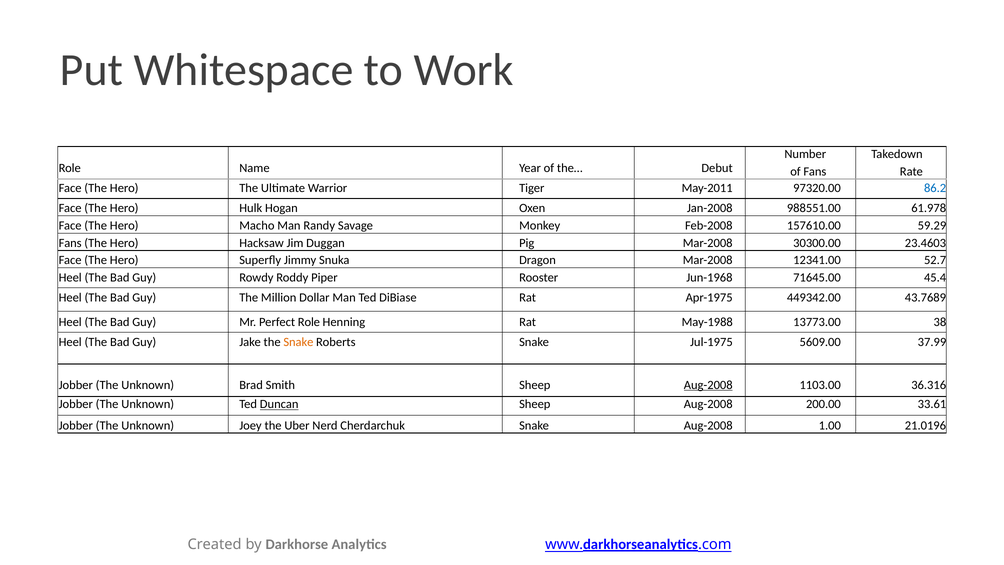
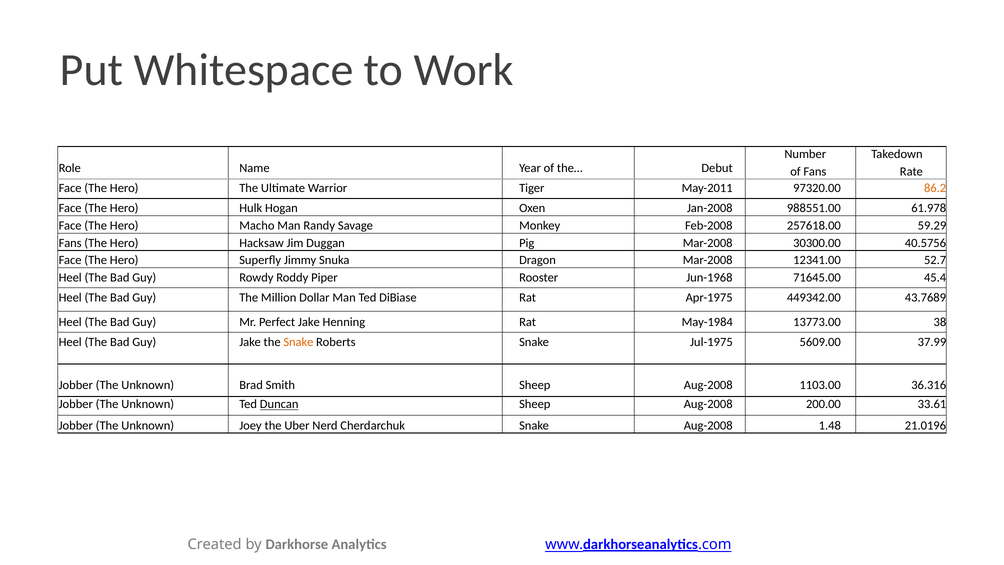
86.2 colour: blue -> orange
157610.00: 157610.00 -> 257618.00
23.4603: 23.4603 -> 40.5756
Perfect Role: Role -> Jake
May-1988: May-1988 -> May-1984
Aug-2008 at (708, 385) underline: present -> none
1.00: 1.00 -> 1.48
